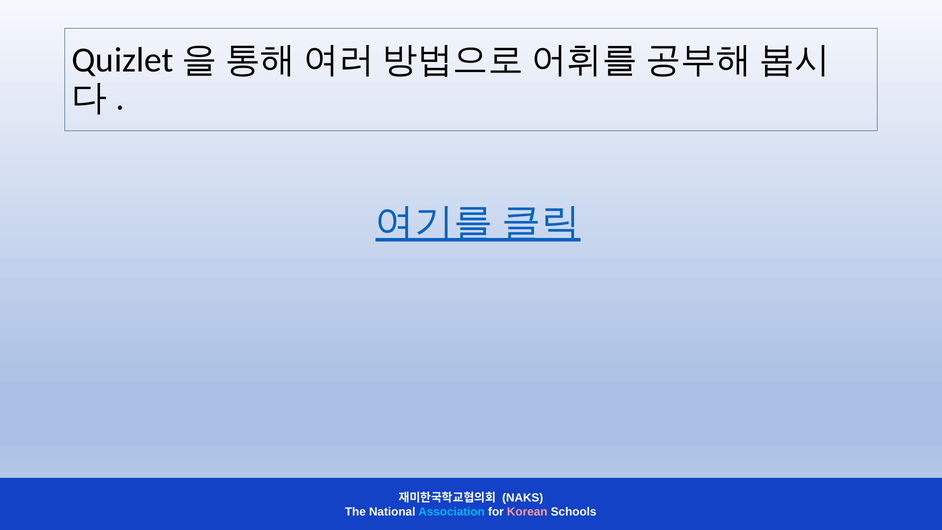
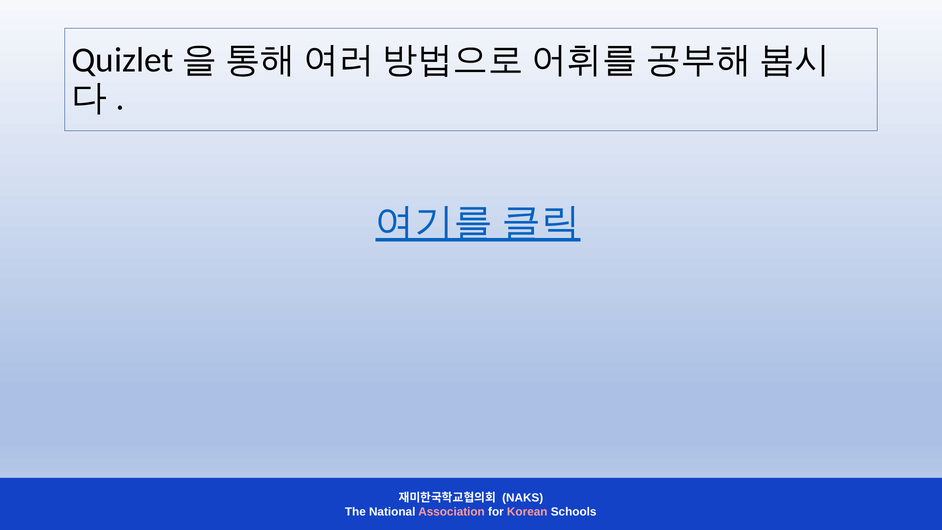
Association colour: light blue -> pink
